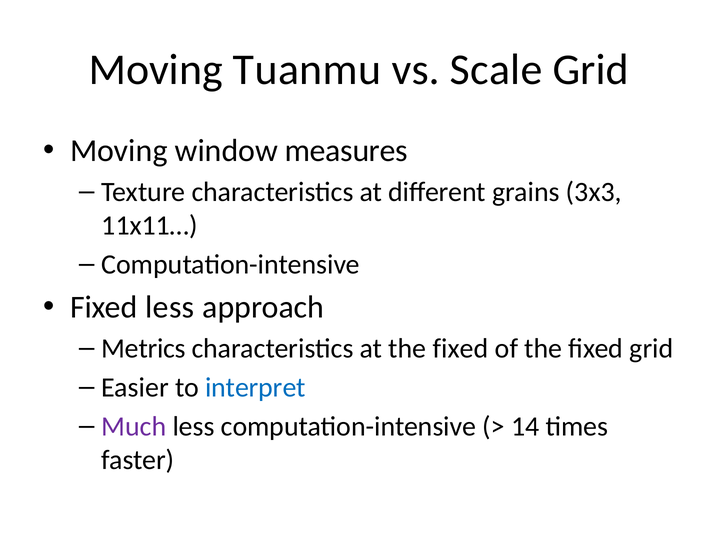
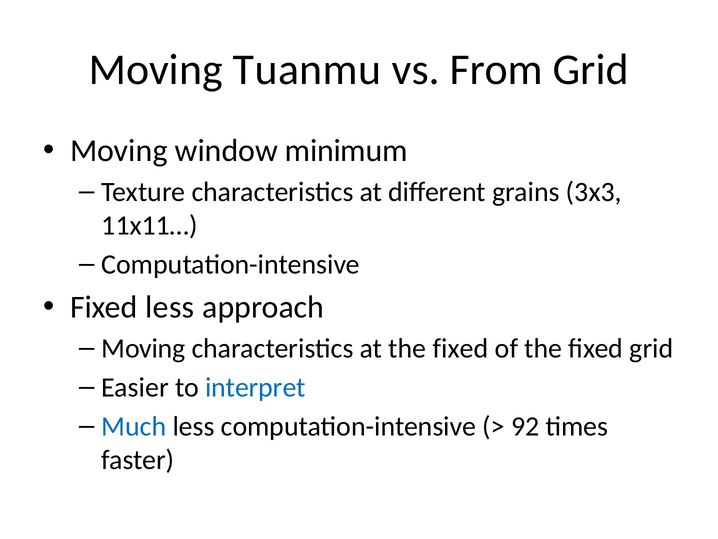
Scale: Scale -> From
measures: measures -> minimum
Metrics at (143, 348): Metrics -> Moving
Much colour: purple -> blue
14: 14 -> 92
